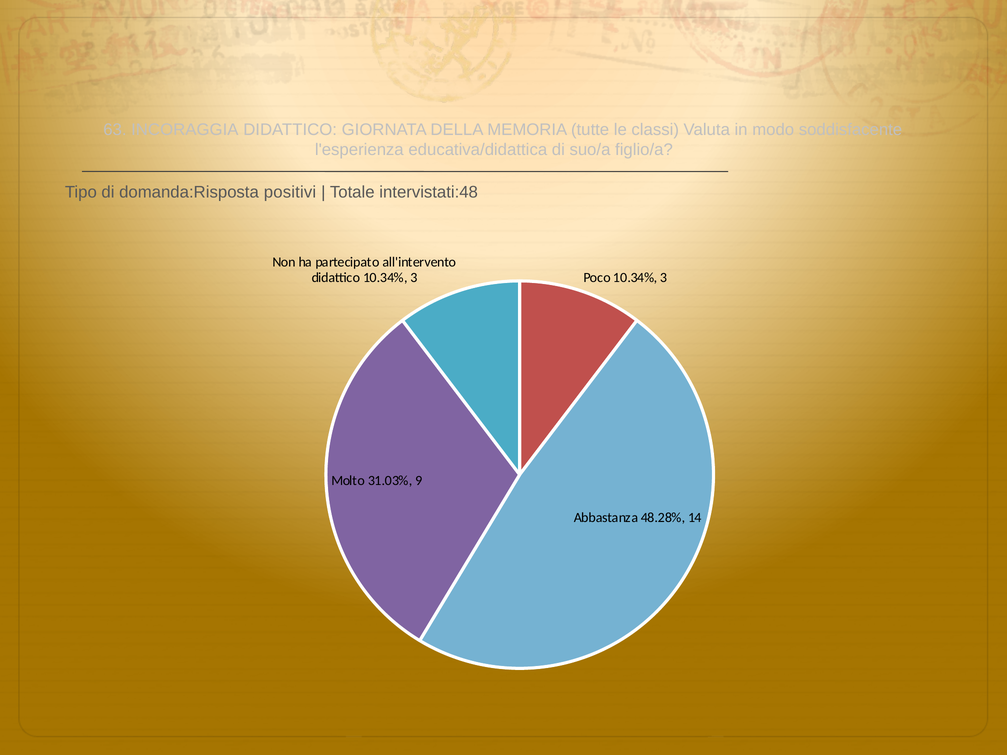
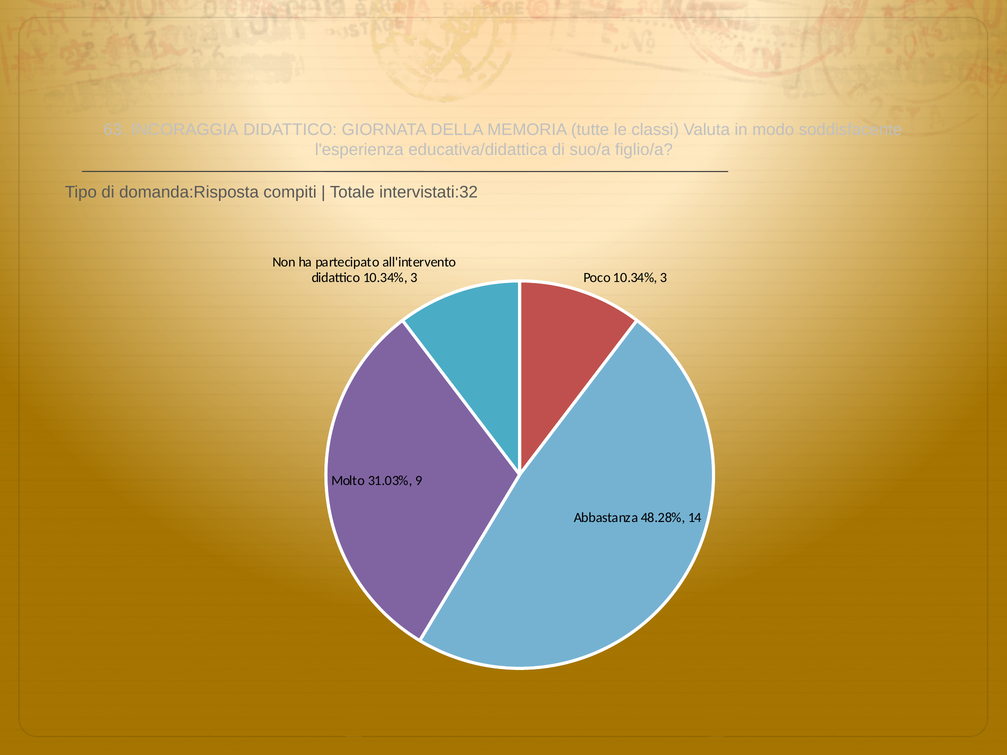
positivi: positivi -> compiti
intervistati:48: intervistati:48 -> intervistati:32
